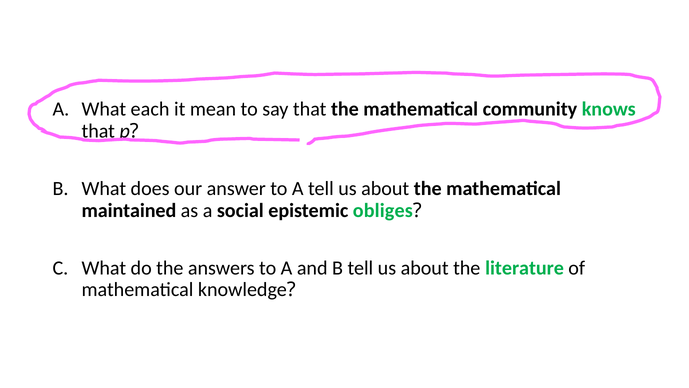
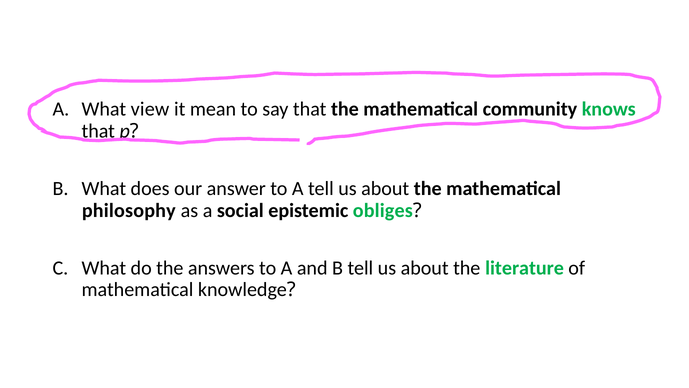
each: each -> view
maintained: maintained -> philosophy
